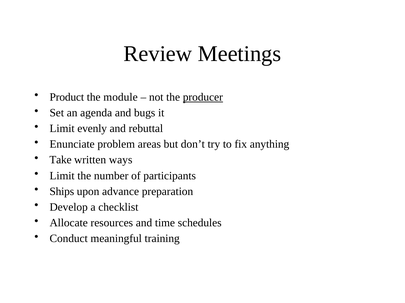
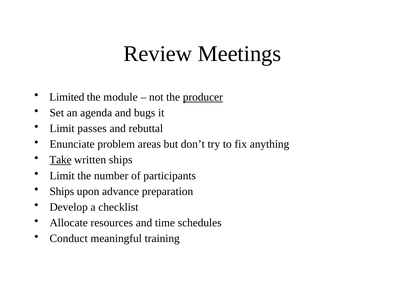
Product: Product -> Limited
evenly: evenly -> passes
Take underline: none -> present
written ways: ways -> ships
